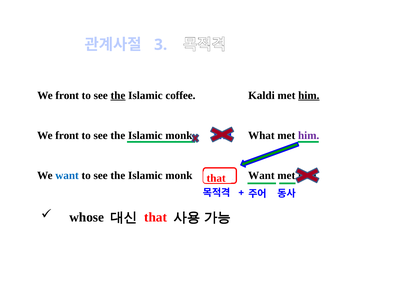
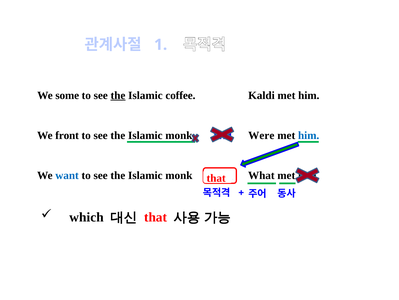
3: 3 -> 1
front at (67, 95): front -> some
him at (309, 95) underline: present -> none
What: What -> Were
him at (309, 135) colour: purple -> blue
monk Want: Want -> What
whose: whose -> which
